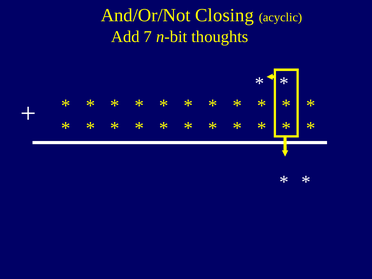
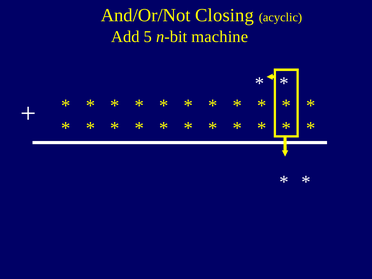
7: 7 -> 5
thoughts: thoughts -> machine
